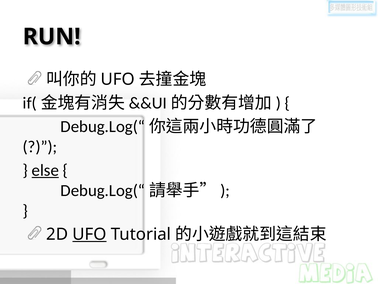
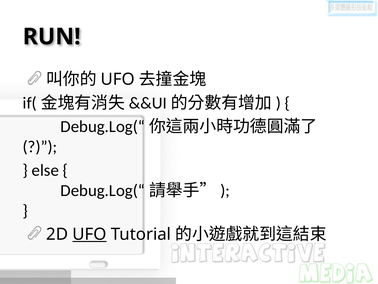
else underline: present -> none
